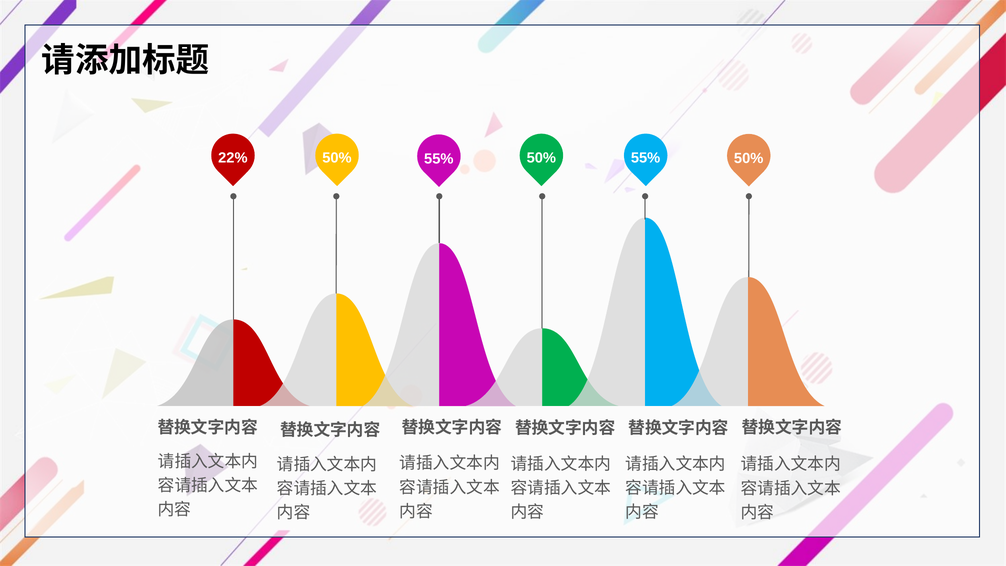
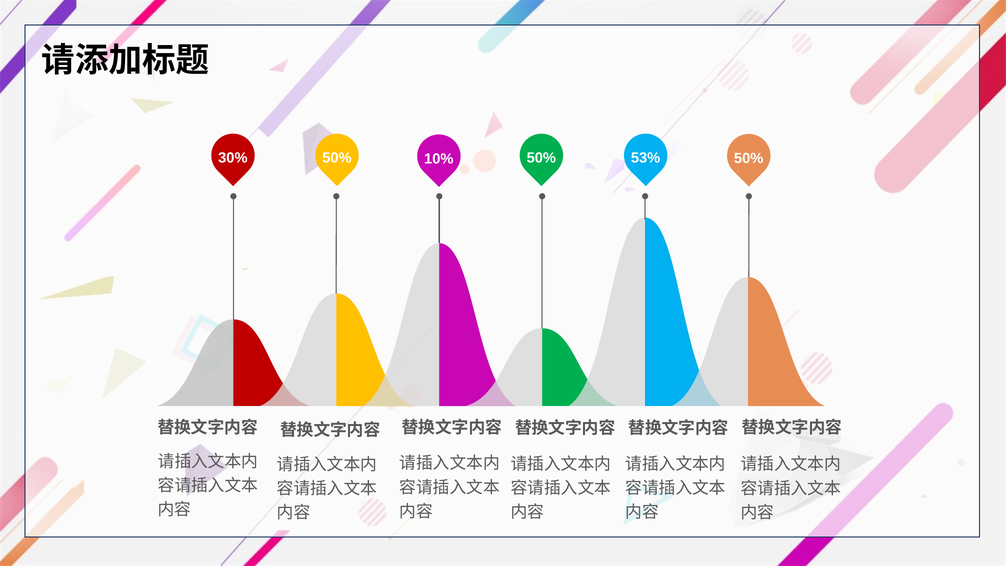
22%: 22% -> 30%
55% at (439, 159): 55% -> 10%
55% at (646, 158): 55% -> 53%
